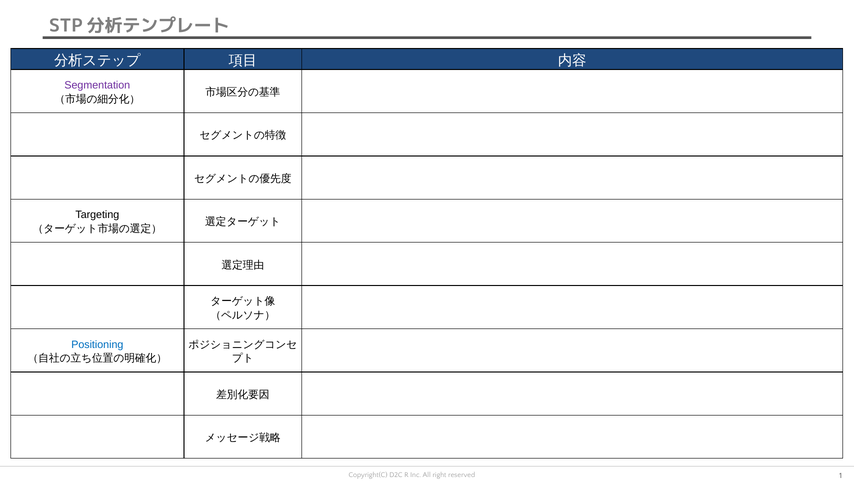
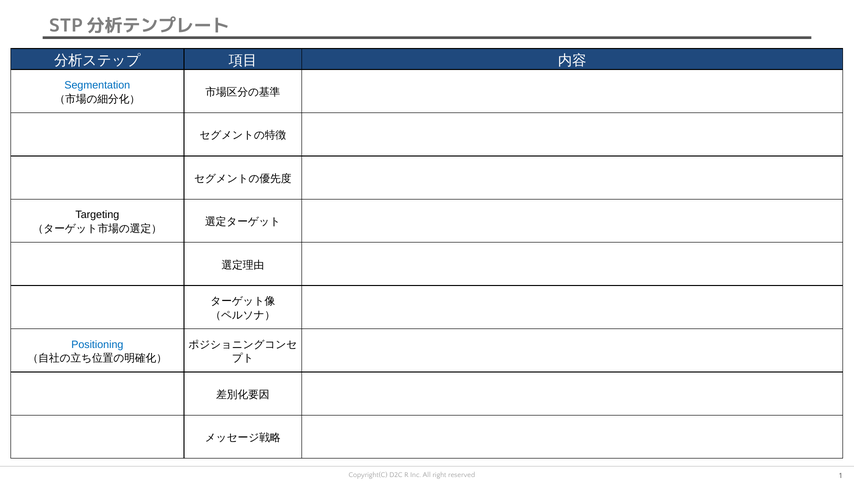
Segmentation colour: purple -> blue
